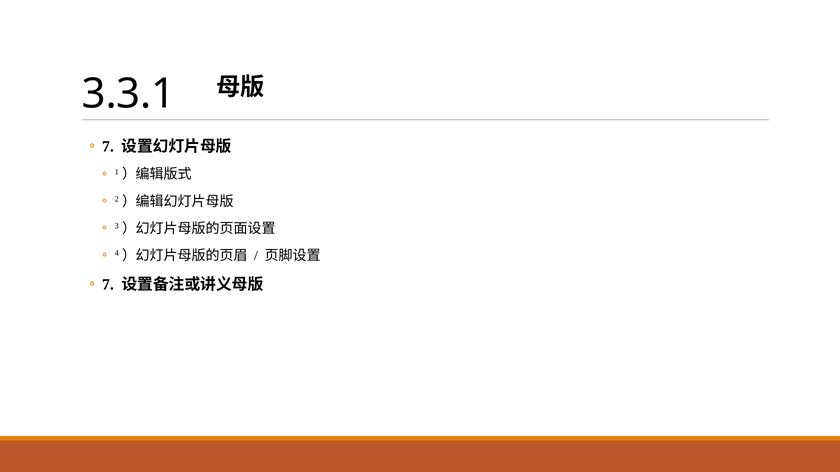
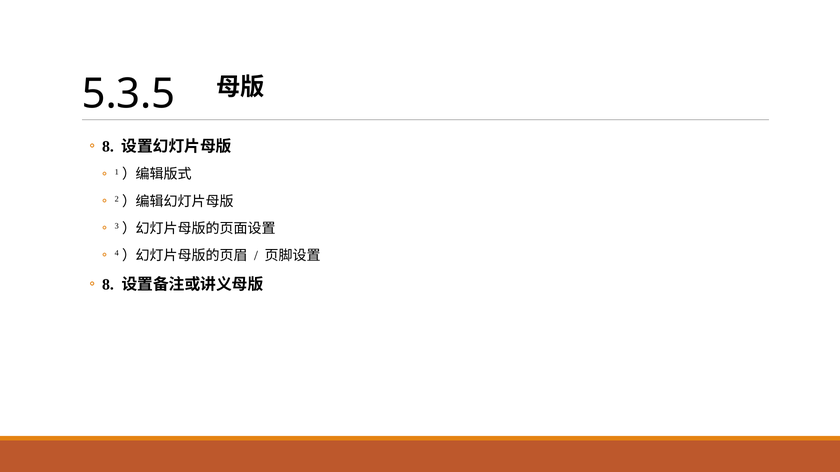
3.3.1: 3.3.1 -> 5.3.5
7 at (108, 147): 7 -> 8
7 at (108, 285): 7 -> 8
